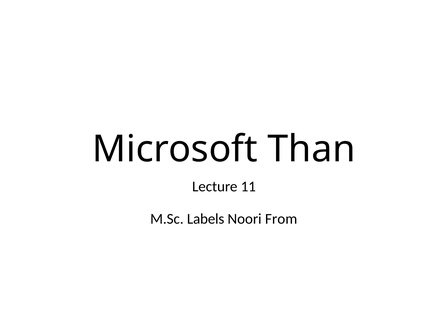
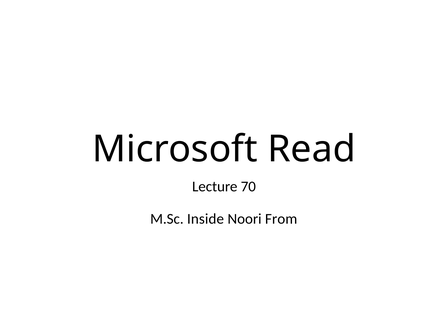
Than: Than -> Read
11: 11 -> 70
Labels: Labels -> Inside
